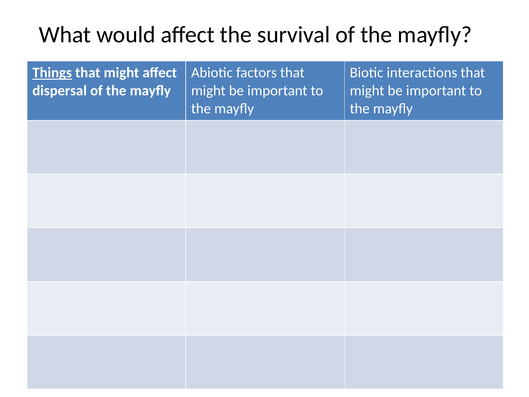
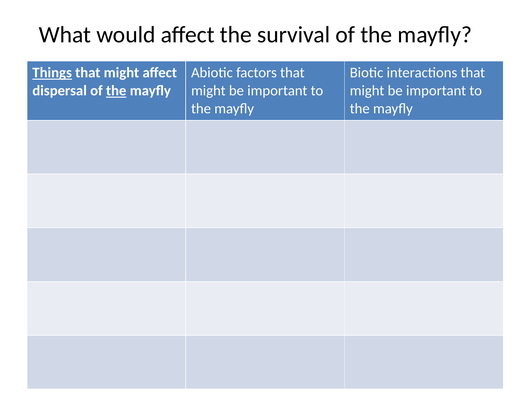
the at (116, 91) underline: none -> present
